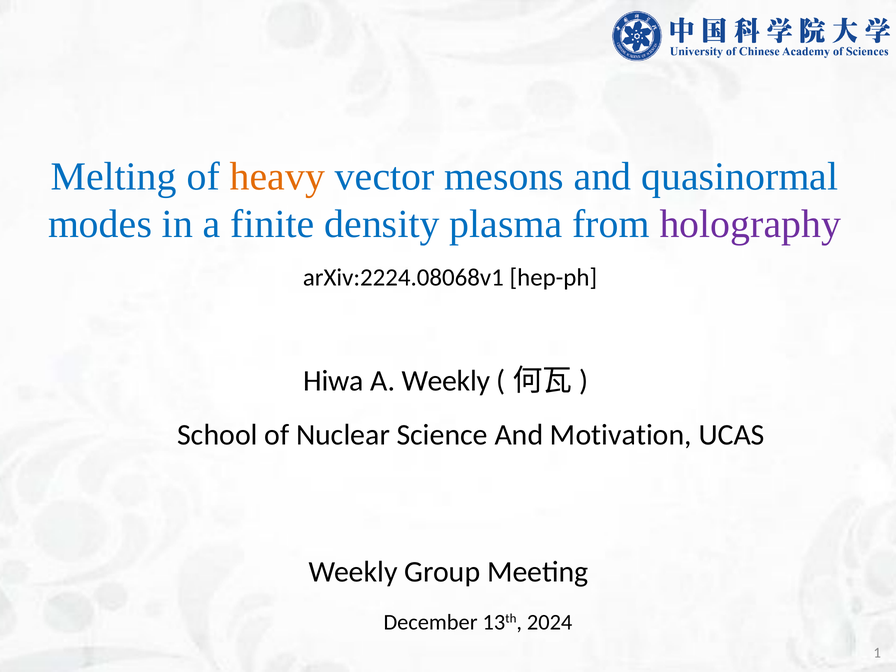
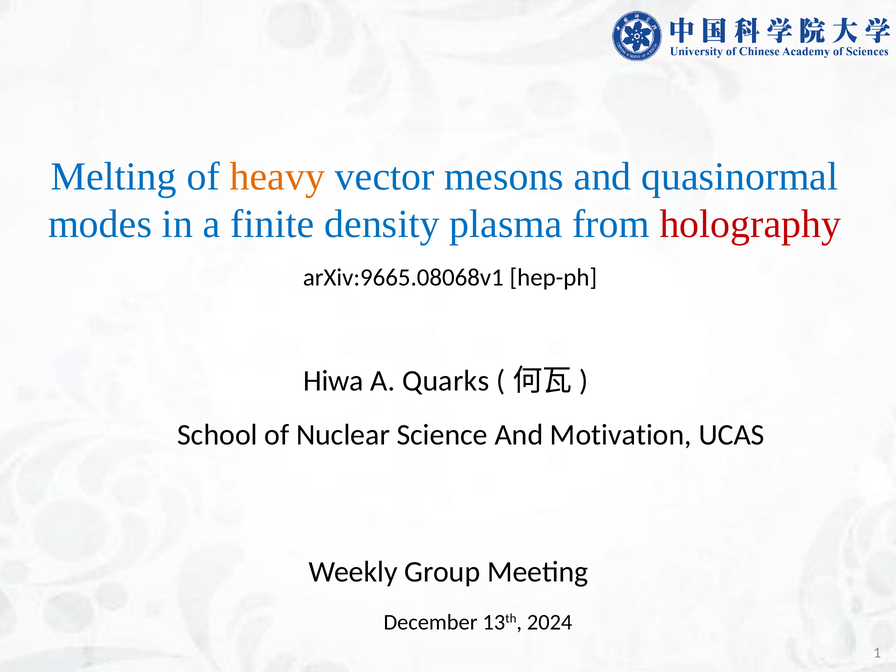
holography colour: purple -> red
arXiv:2224.08068v1: arXiv:2224.08068v1 -> arXiv:9665.08068v1
A Weekly: Weekly -> Quarks
